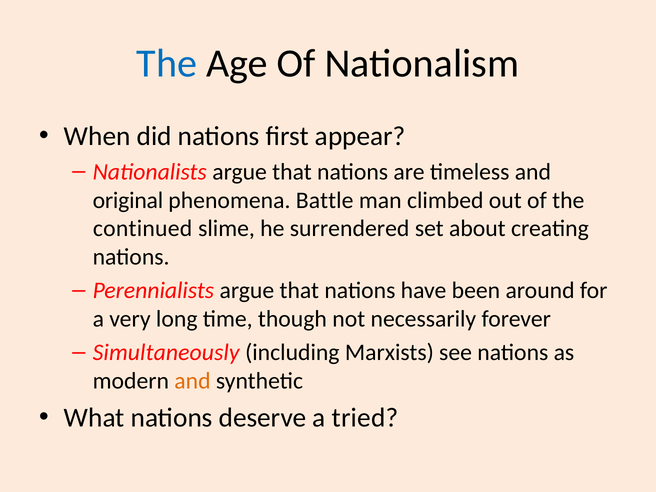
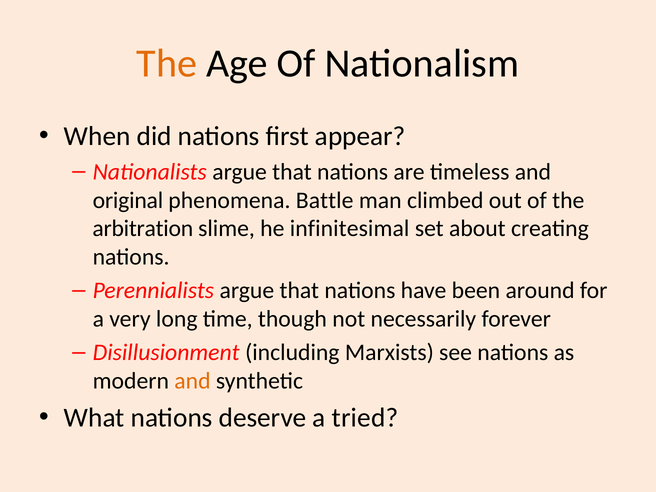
The at (167, 64) colour: blue -> orange
continued: continued -> arbitration
surrendered: surrendered -> infinitesimal
Simultaneously: Simultaneously -> Disillusionment
